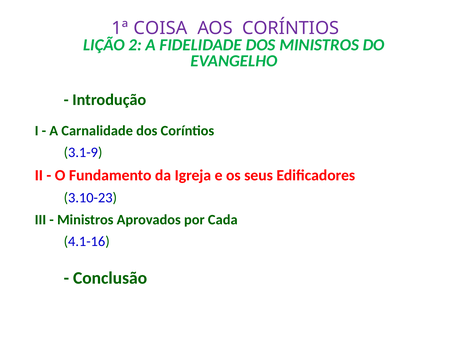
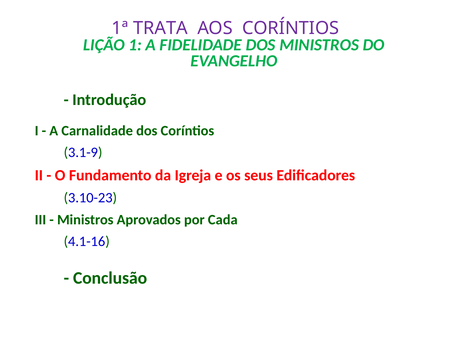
COISA: COISA -> TRATA
2: 2 -> 1
